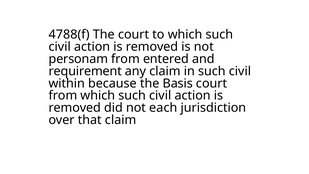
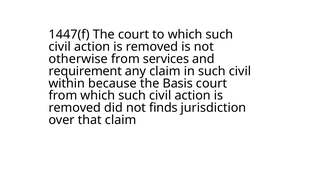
4788(f: 4788(f -> 1447(f
personam: personam -> otherwise
entered: entered -> services
each: each -> finds
